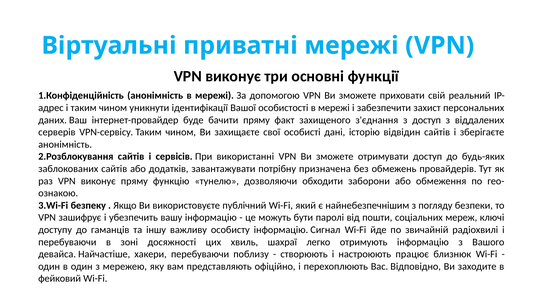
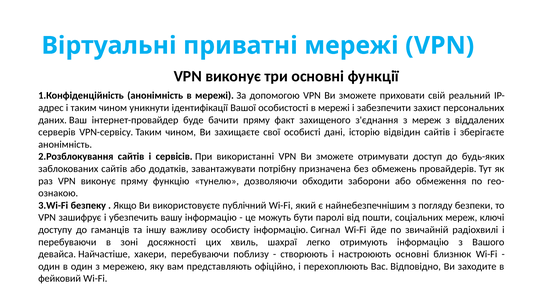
з доступ: доступ -> мереж
настроюють працює: працює -> основні
